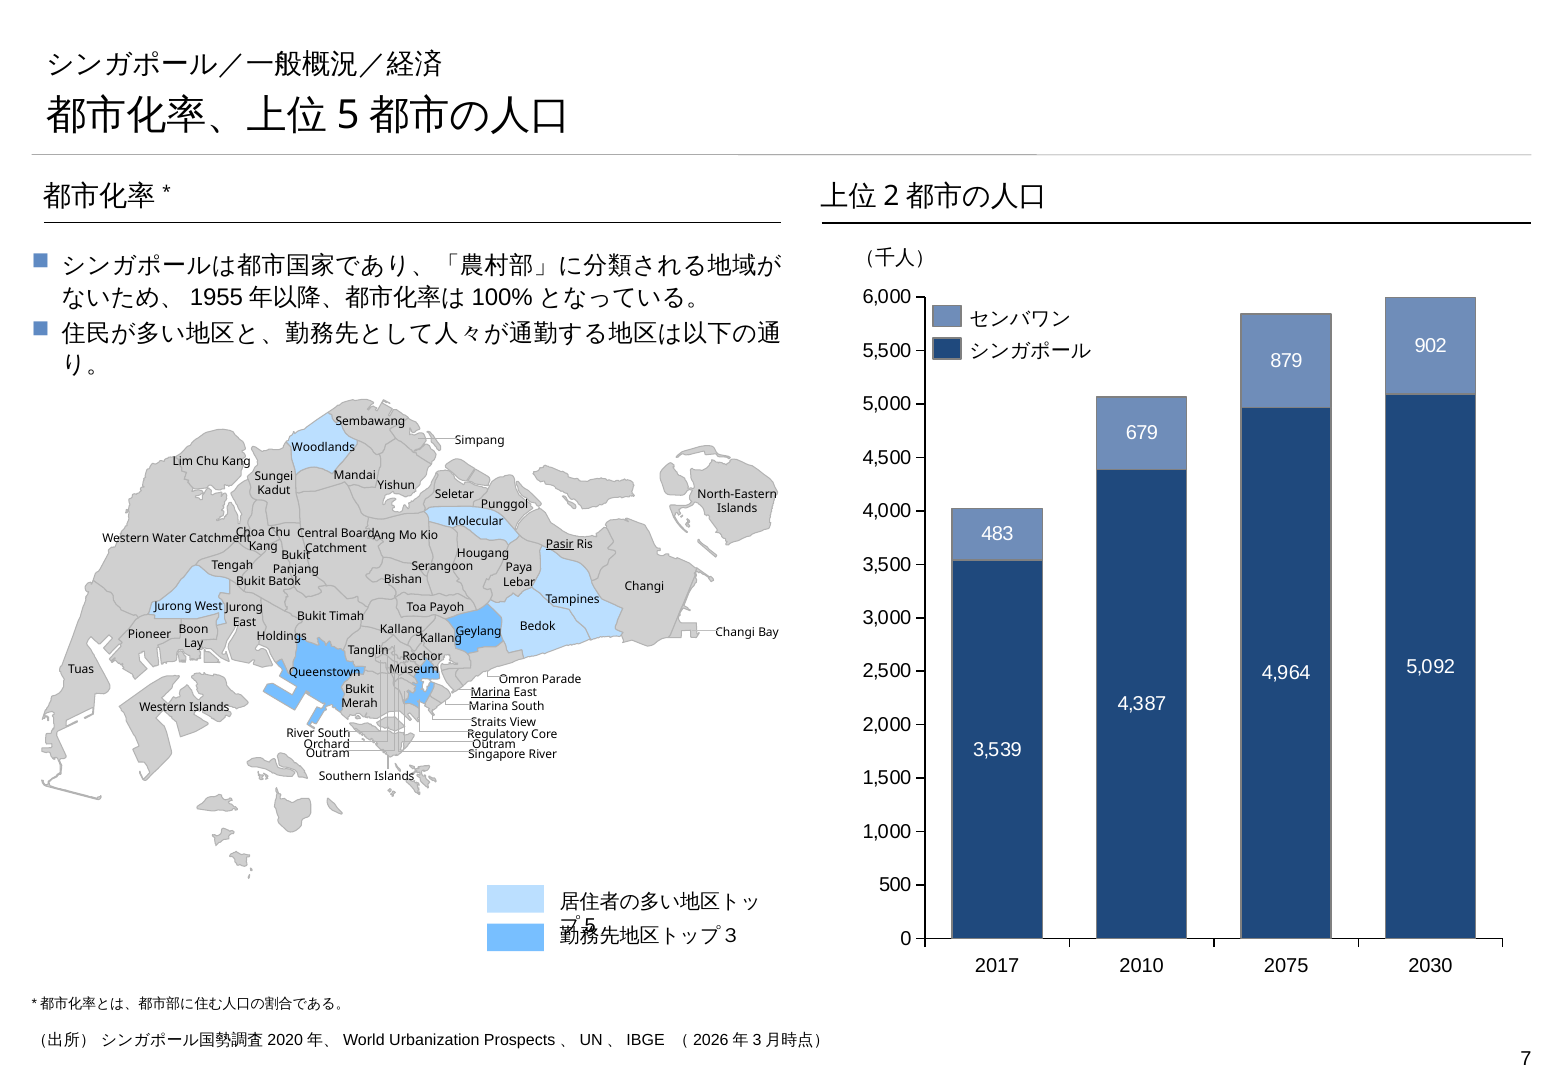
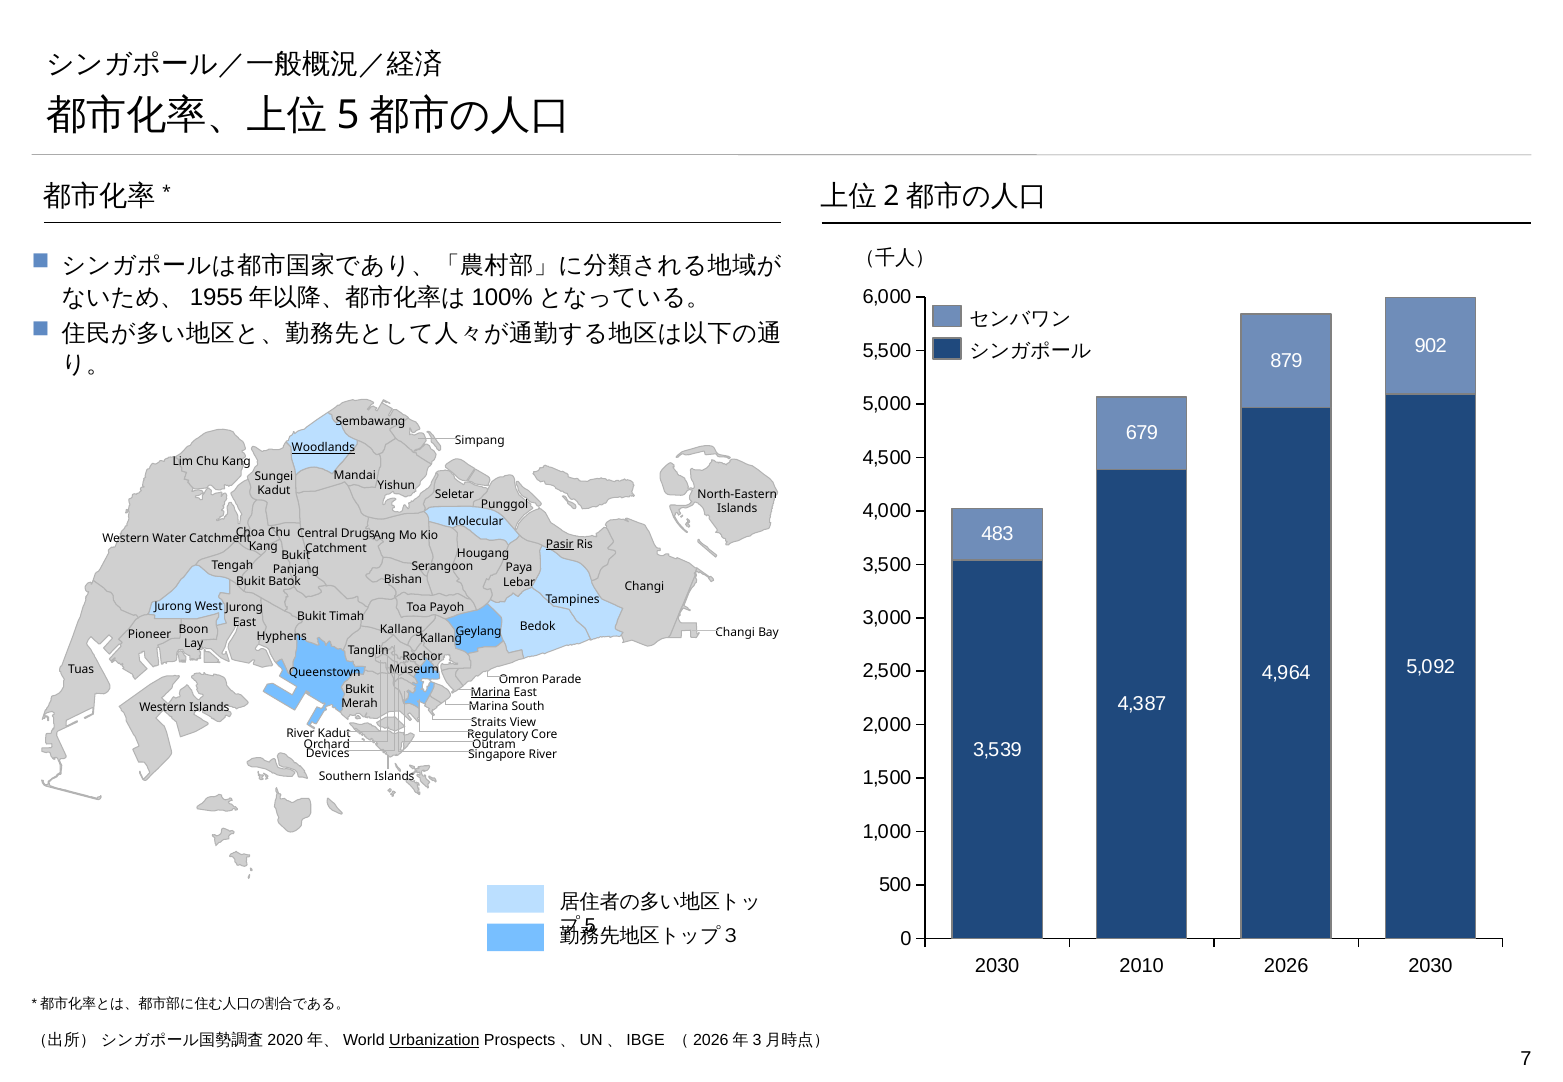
Woodlands underline: none -> present
Board: Board -> Drugs
Holdings: Holdings -> Hyphens
River South: South -> Kadut
Outram at (328, 753): Outram -> Devices
2017 at (997, 966): 2017 -> 2030
2075: 2075 -> 2026
Urbanization underline: none -> present
